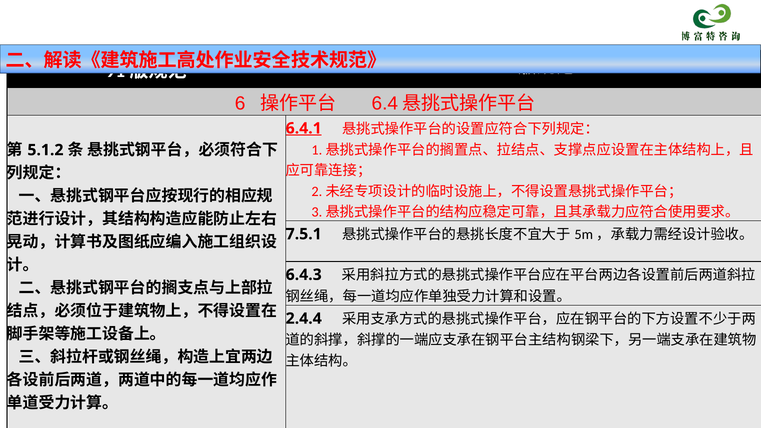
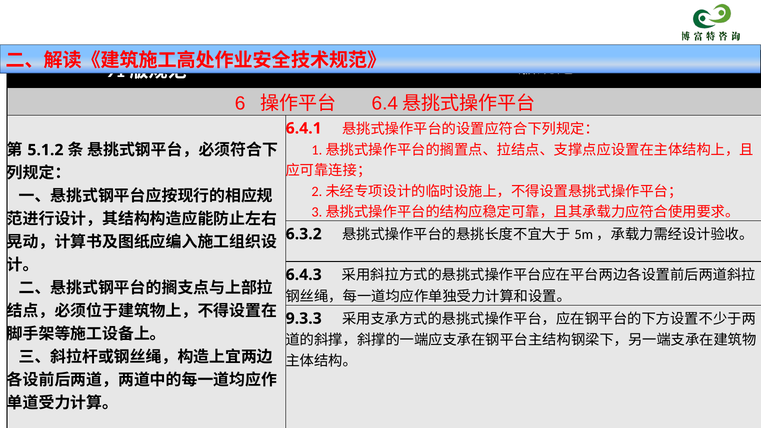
6.4.1 underline: present -> none
7.5.1: 7.5.1 -> 6.3.2
2.4.4: 2.4.4 -> 9.3.3
